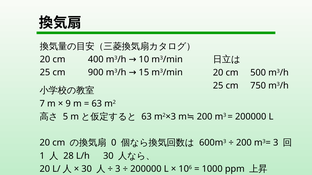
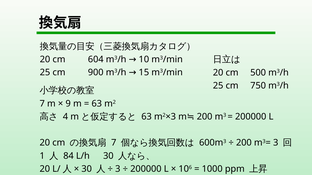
400: 400 -> 604
5: 5 -> 4
0 at (114, 143): 0 -> 7
28: 28 -> 84
